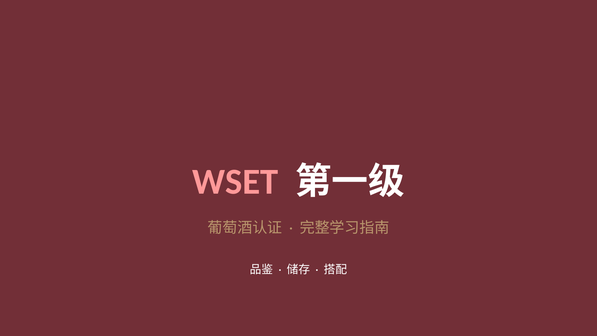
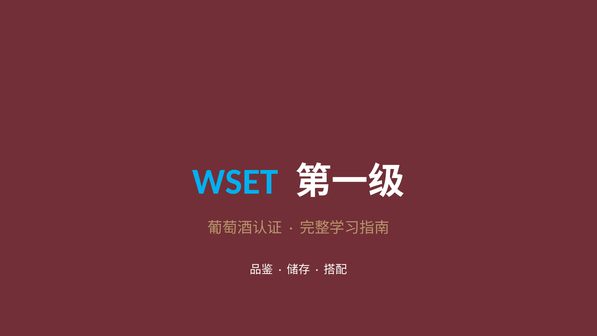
WSET colour: pink -> light blue
